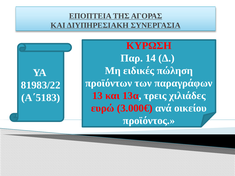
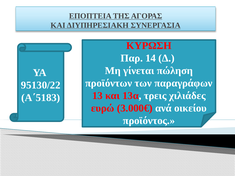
ειδικές: ειδικές -> γίνεται
81983/22: 81983/22 -> 95130/22
